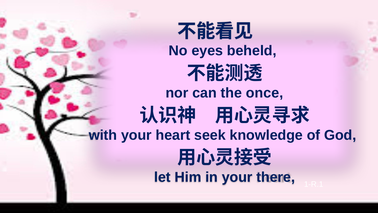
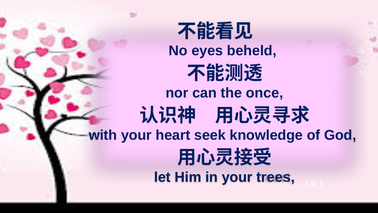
there: there -> trees
